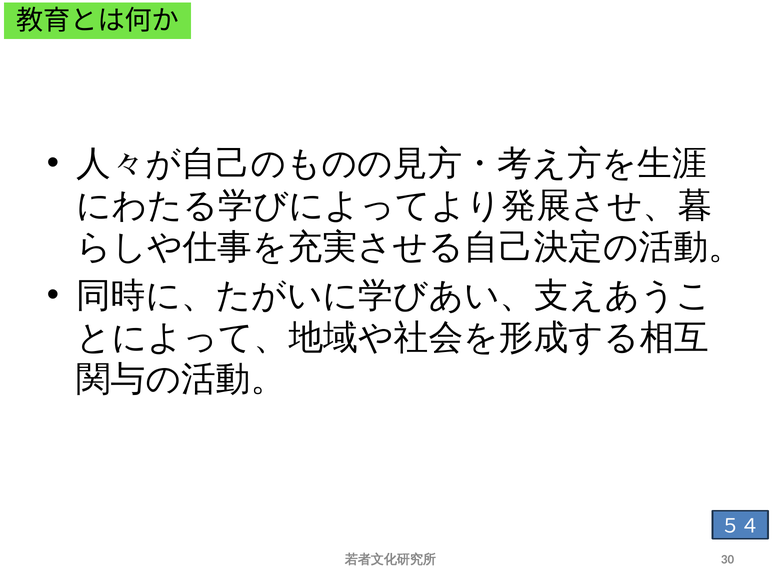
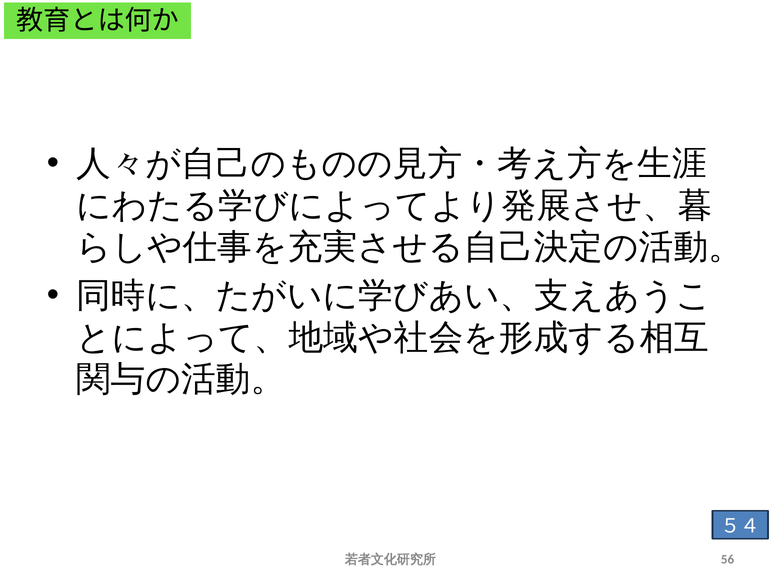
30: 30 -> 56
